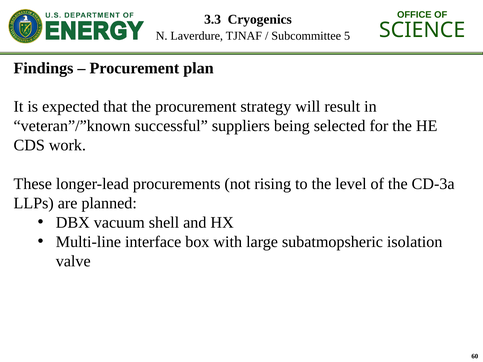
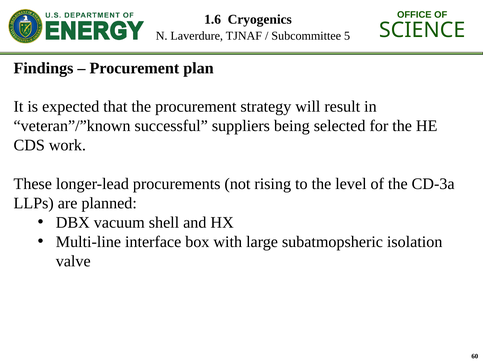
3.3: 3.3 -> 1.6
